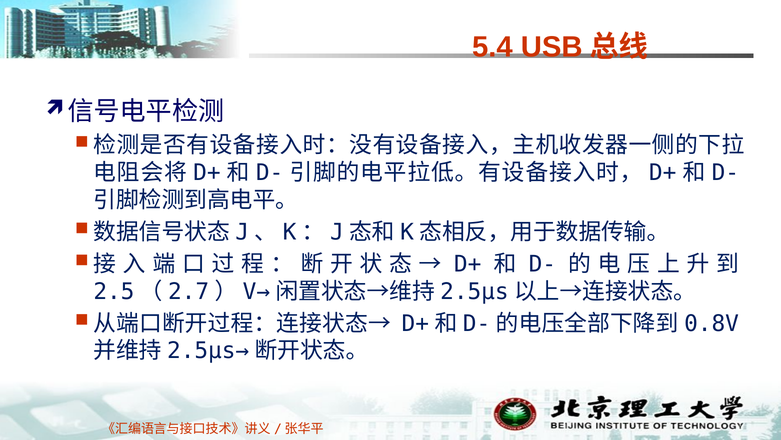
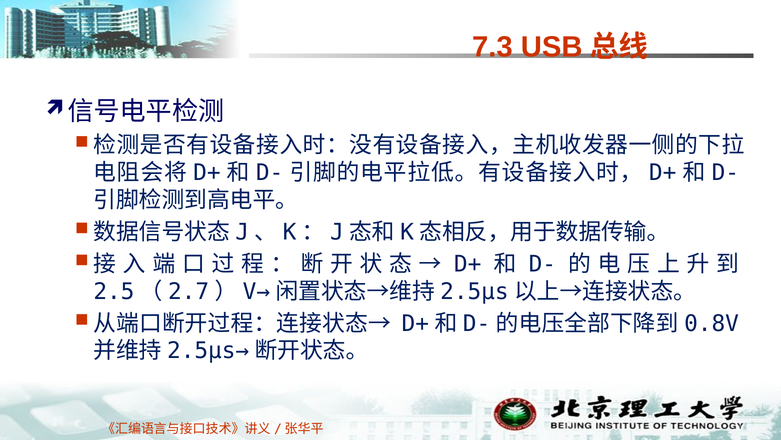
5.4: 5.4 -> 7.3
